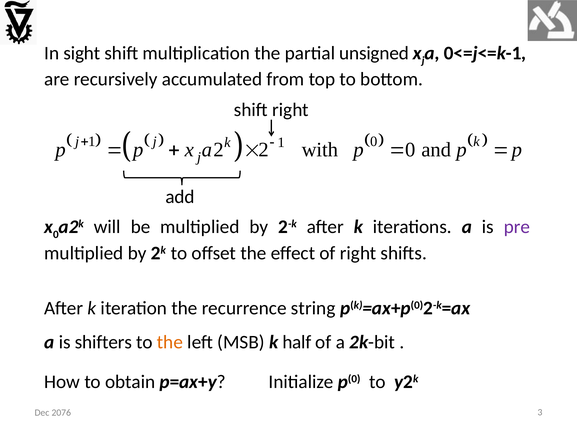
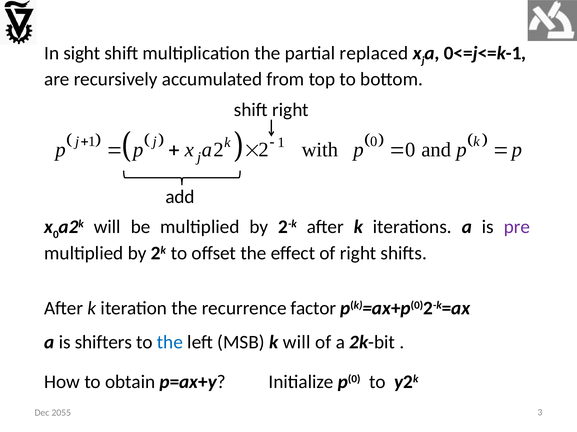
unsigned: unsigned -> replaced
string: string -> factor
the at (170, 343) colour: orange -> blue
k half: half -> will
2076: 2076 -> 2055
